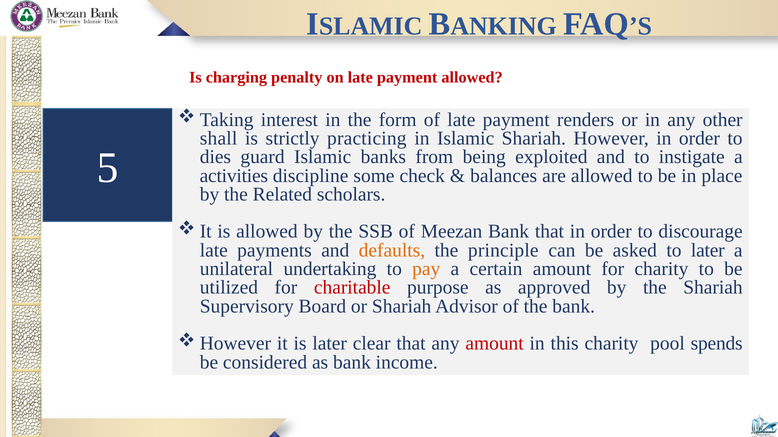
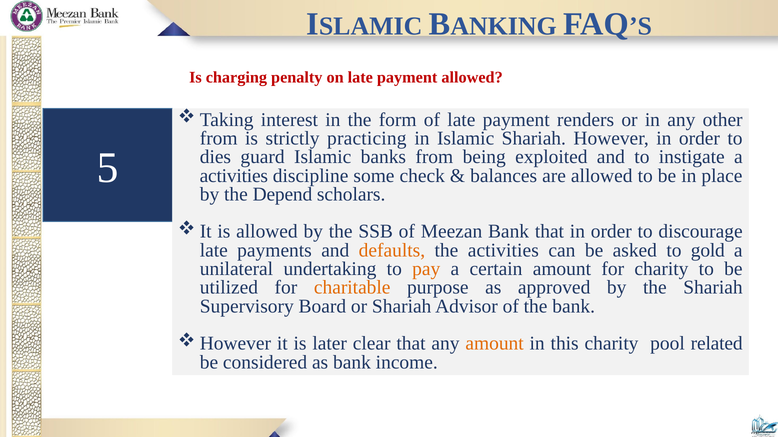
shall at (219, 139): shall -> from
Related: Related -> Depend
the principle: principle -> activities
to later: later -> gold
charitable colour: red -> orange
amount at (495, 344) colour: red -> orange
spends: spends -> related
